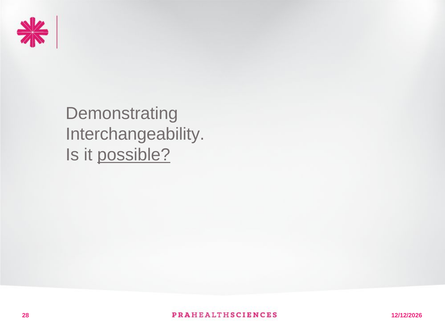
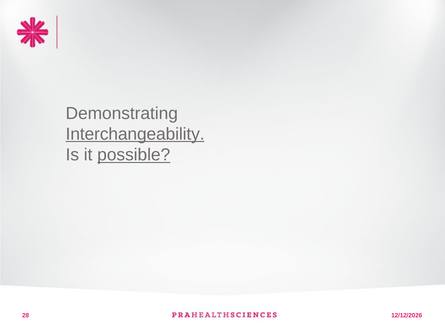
Interchangeability underline: none -> present
